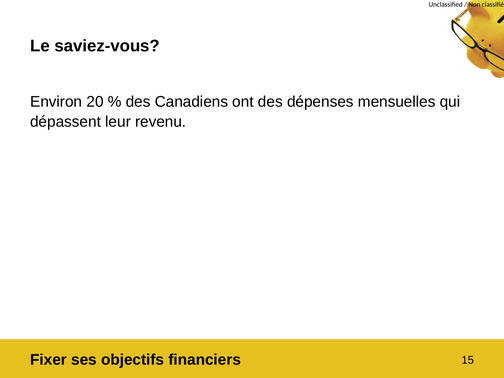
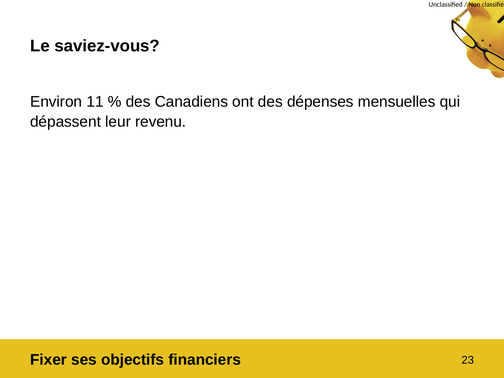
20: 20 -> 11
15: 15 -> 23
